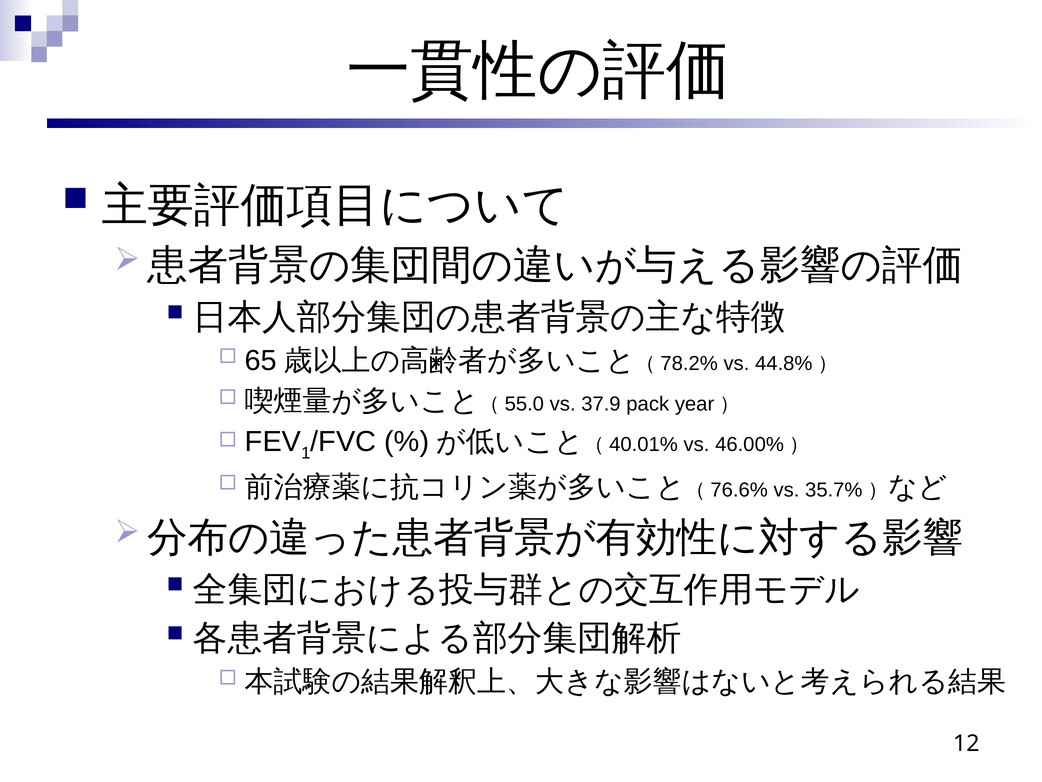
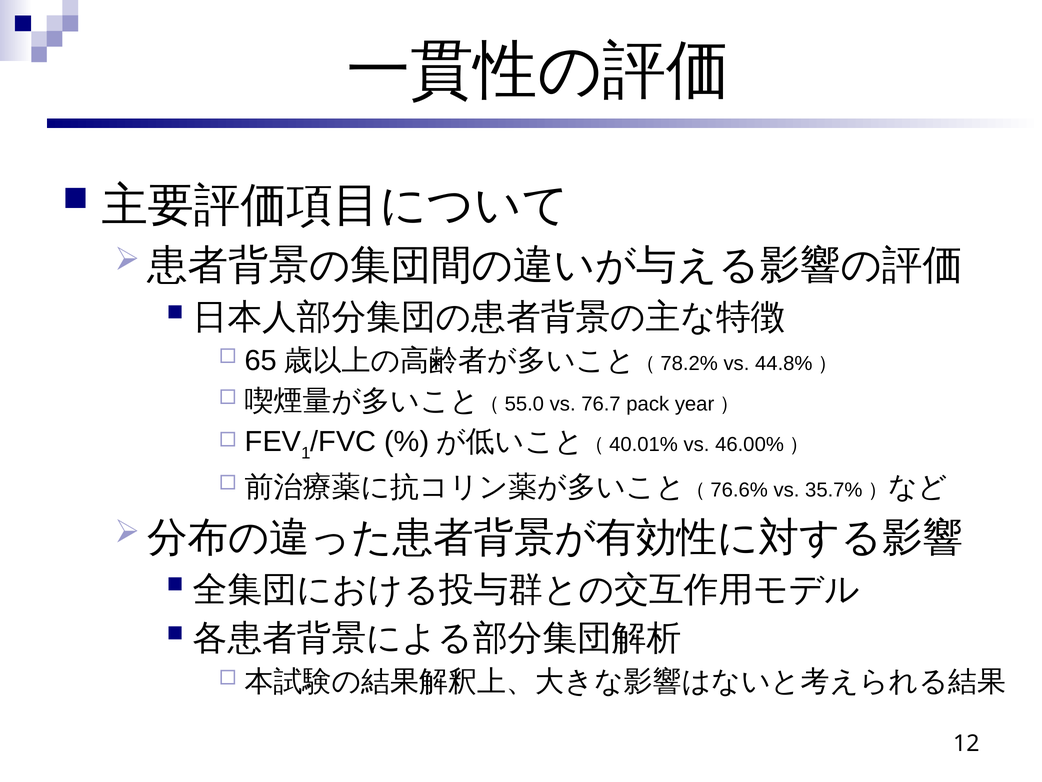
37.9: 37.9 -> 76.7
